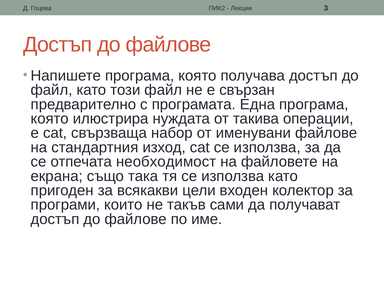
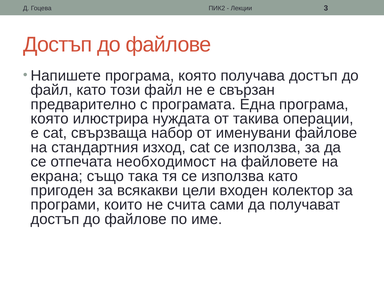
такъв: такъв -> счита
